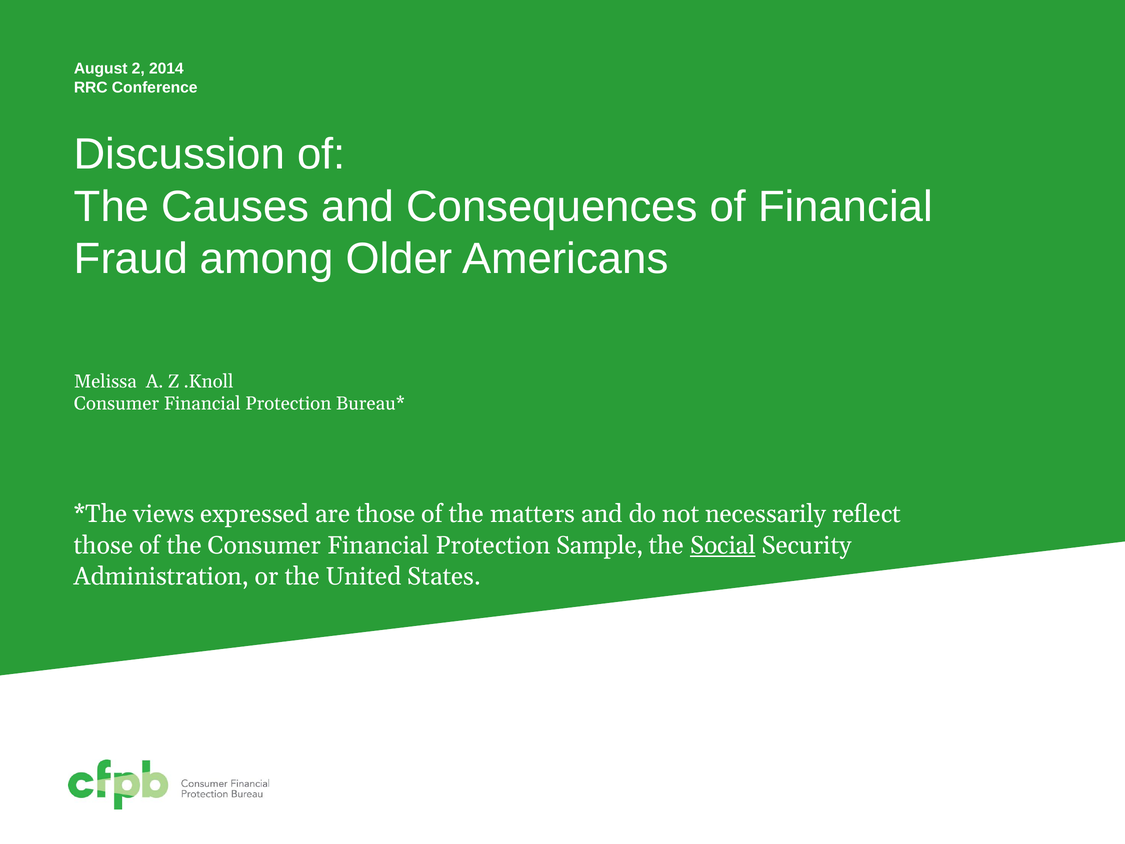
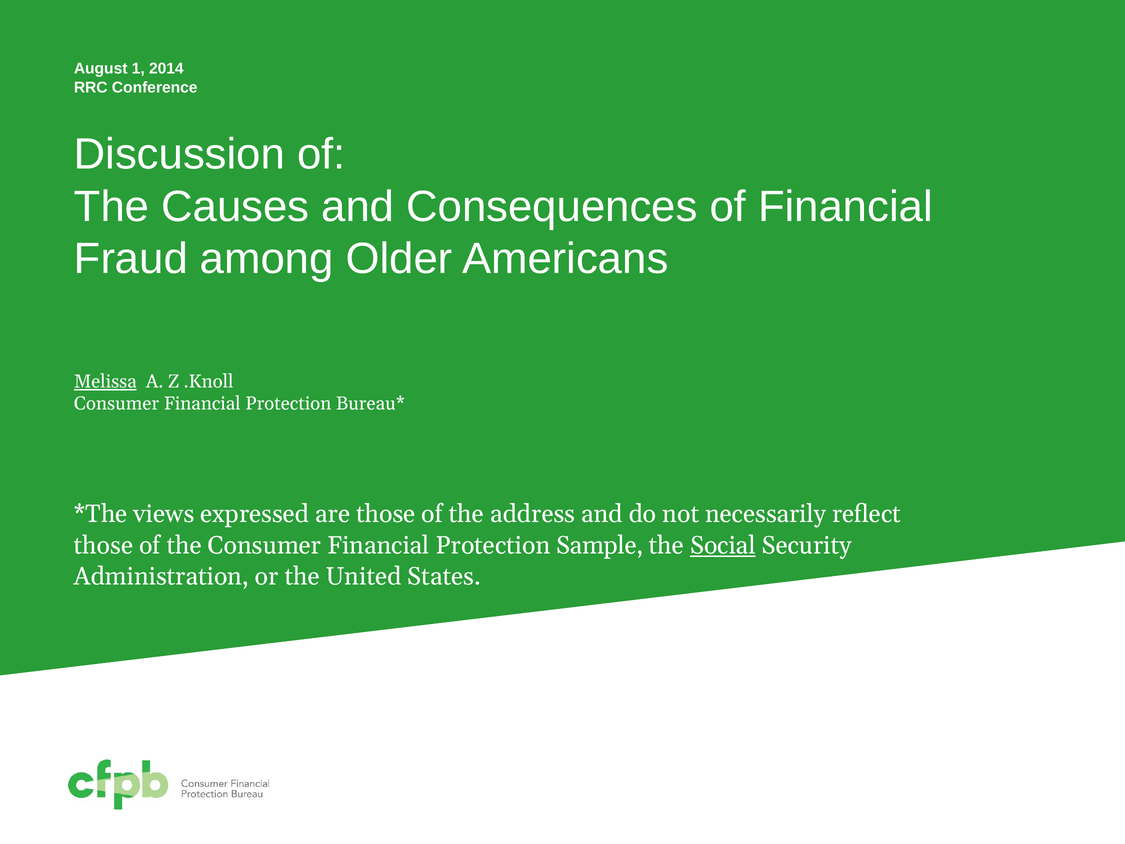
2: 2 -> 1
Melissa underline: none -> present
matters: matters -> address
